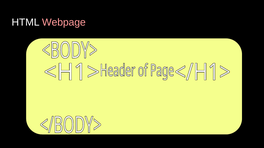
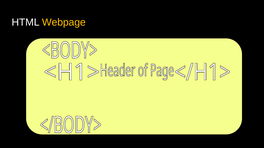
Webpage colour: pink -> yellow
